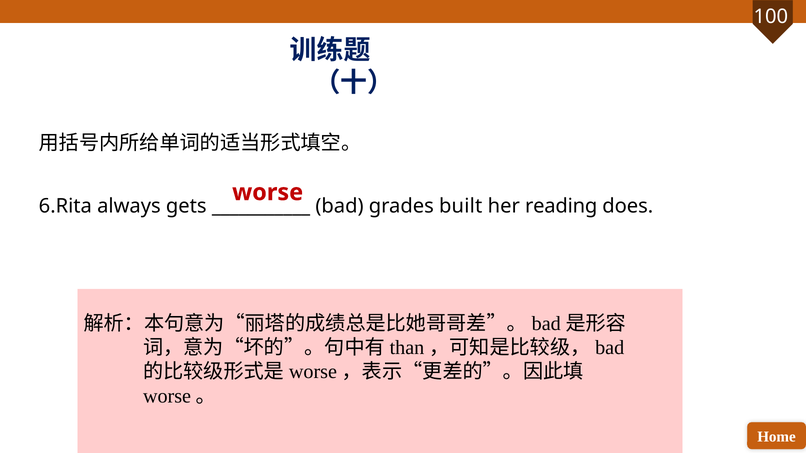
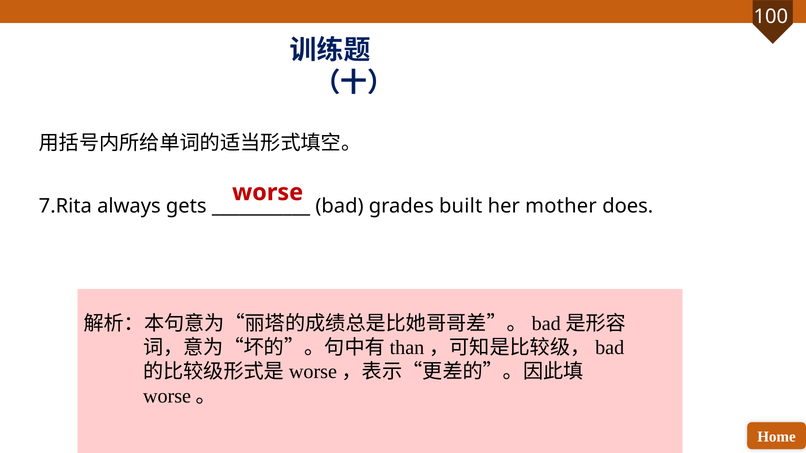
6.Rita: 6.Rita -> 7.Rita
reading: reading -> mother
